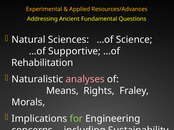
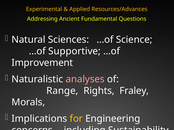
Rehabilitation: Rehabilitation -> Improvement
Means: Means -> Range
for colour: light green -> yellow
